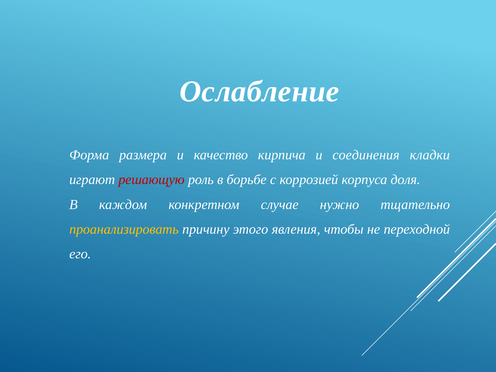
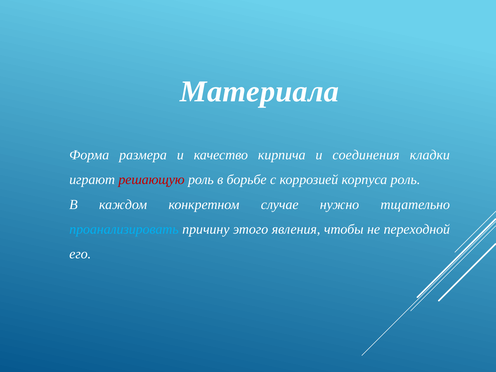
Ослабление: Ослабление -> Материала
корпуса доля: доля -> роль
проанализировать colour: yellow -> light blue
